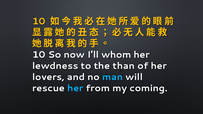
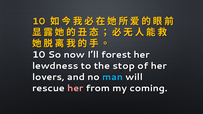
whom: whom -> forest
than: than -> stop
her at (75, 88) colour: light blue -> pink
